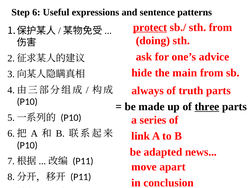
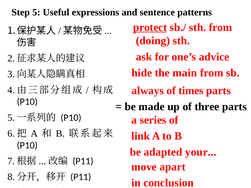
6: 6 -> 5
truth: truth -> times
three underline: present -> none
news: news -> your
